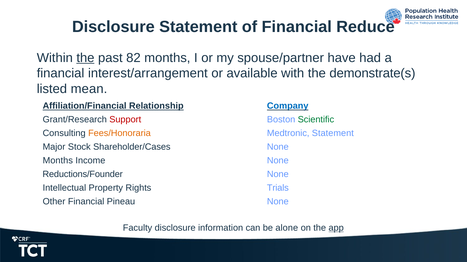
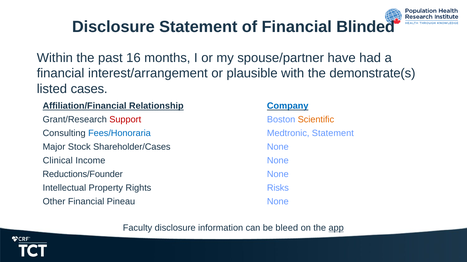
Reduce: Reduce -> Blinded
the at (85, 58) underline: present -> none
82: 82 -> 16
available: available -> plausible
mean: mean -> cases
Scientific colour: green -> orange
Fees/Honoraria colour: orange -> blue
Months at (58, 161): Months -> Clinical
Trials: Trials -> Risks
alone: alone -> bleed
